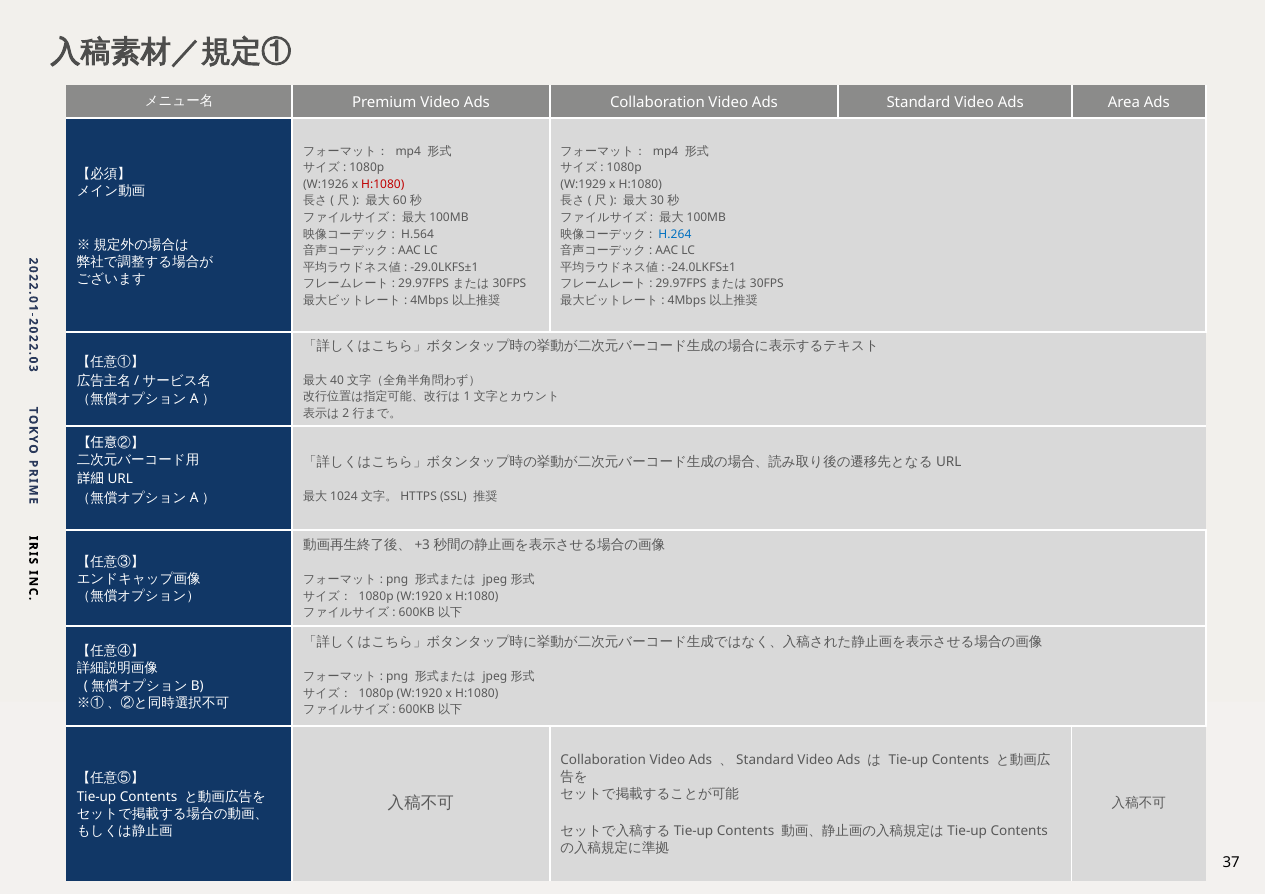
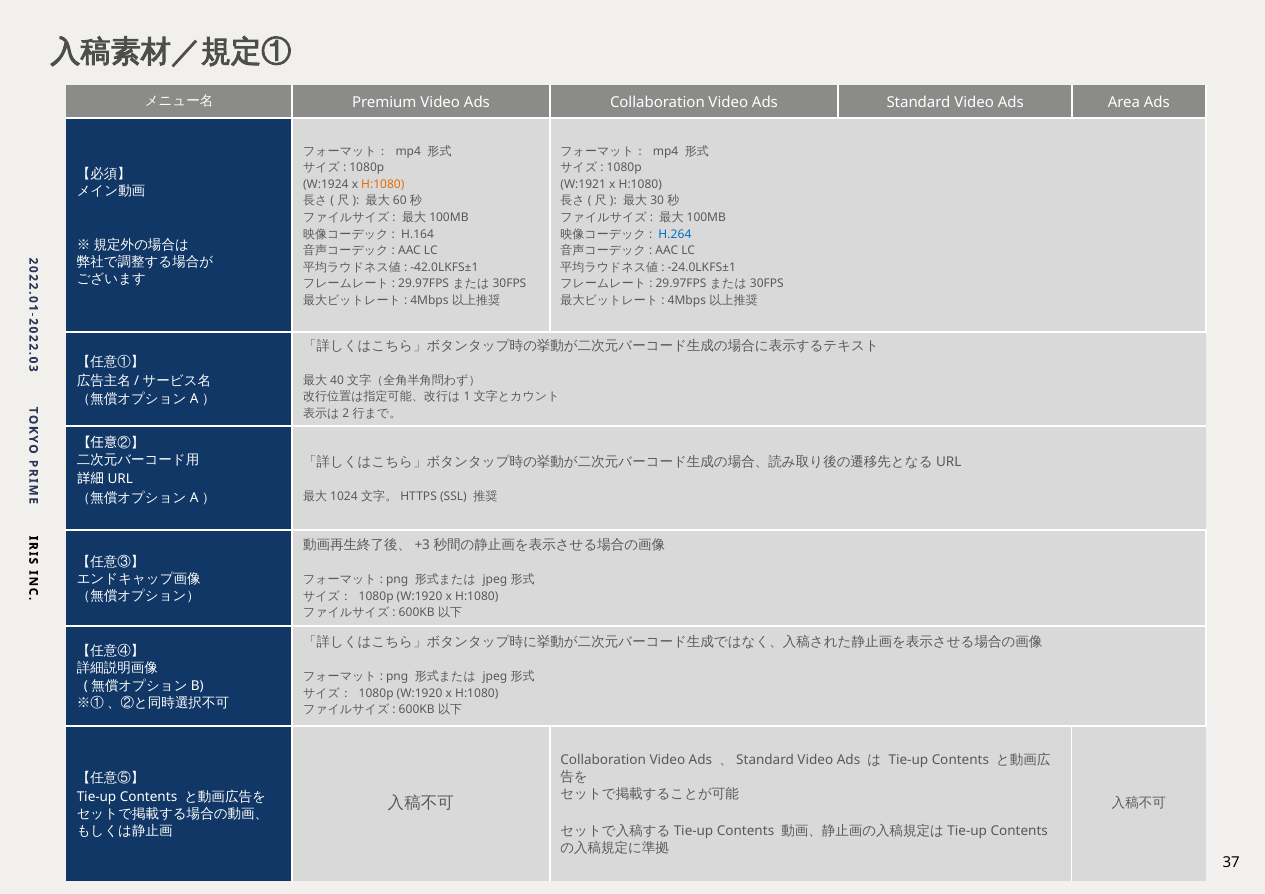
W:1926: W:1926 -> W:1924
H:1080 at (383, 184) colour: red -> orange
W:1929: W:1929 -> W:1921
H.564: H.564 -> H.164
-29.0LKFS±1: -29.0LKFS±1 -> -42.0LKFS±1
